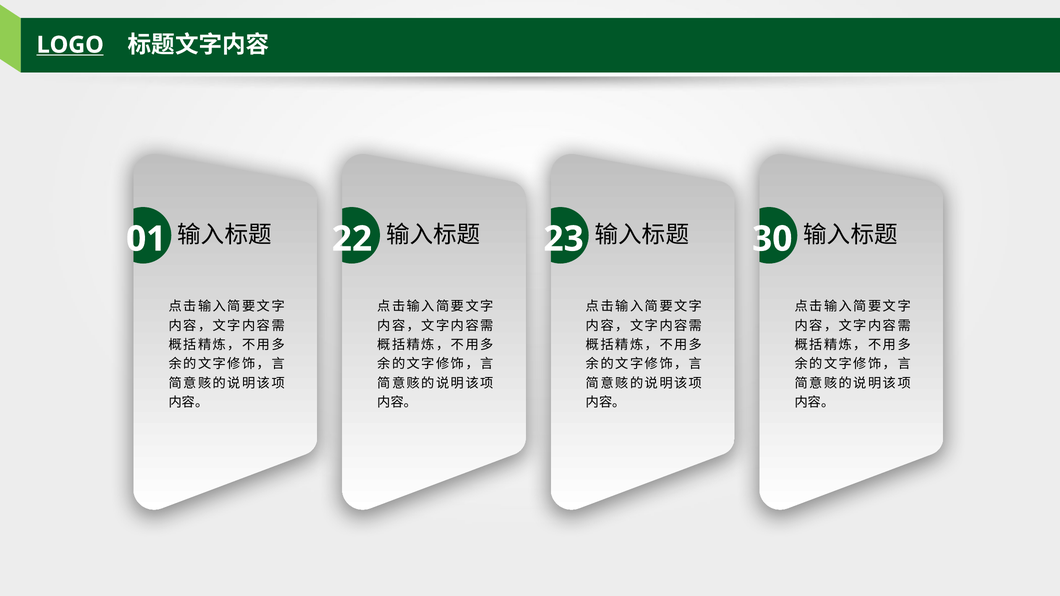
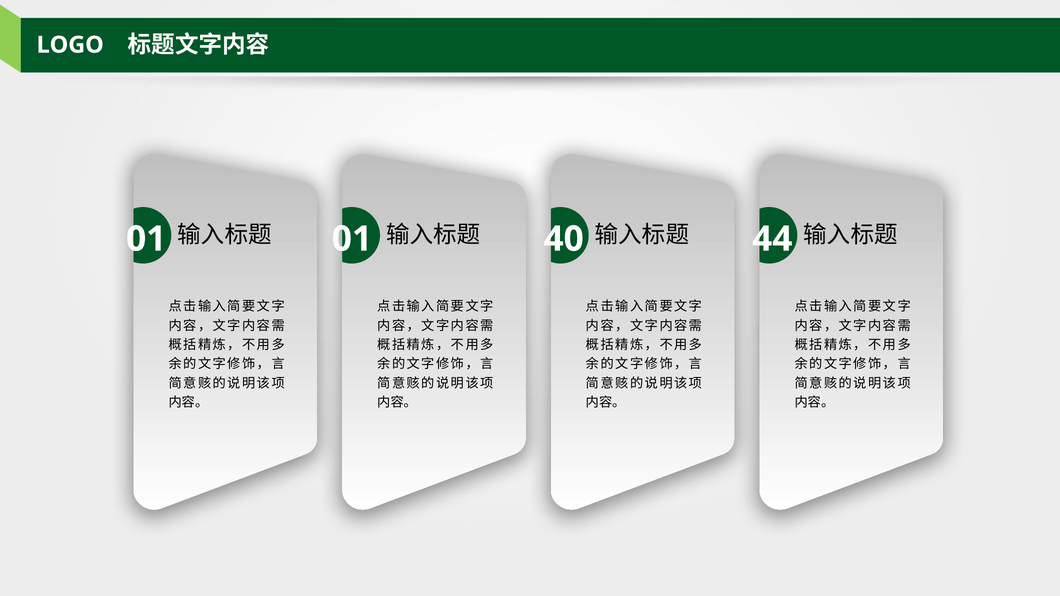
LOGO underline: present -> none
22 at (352, 239): 22 -> 01
23: 23 -> 40
30: 30 -> 44
